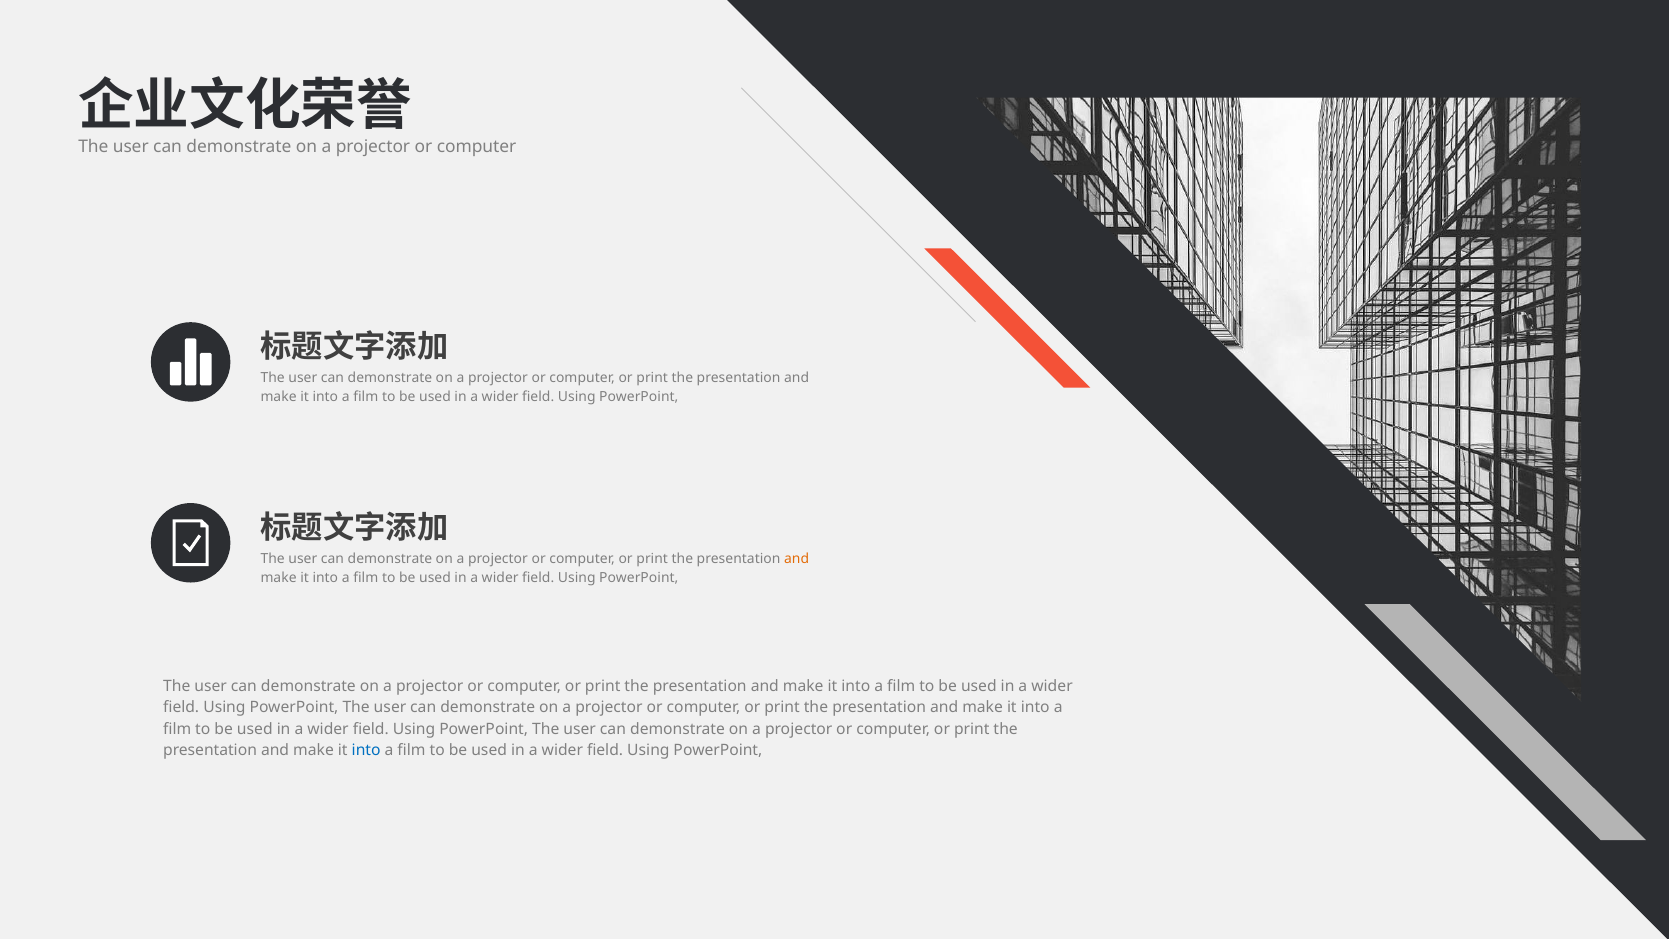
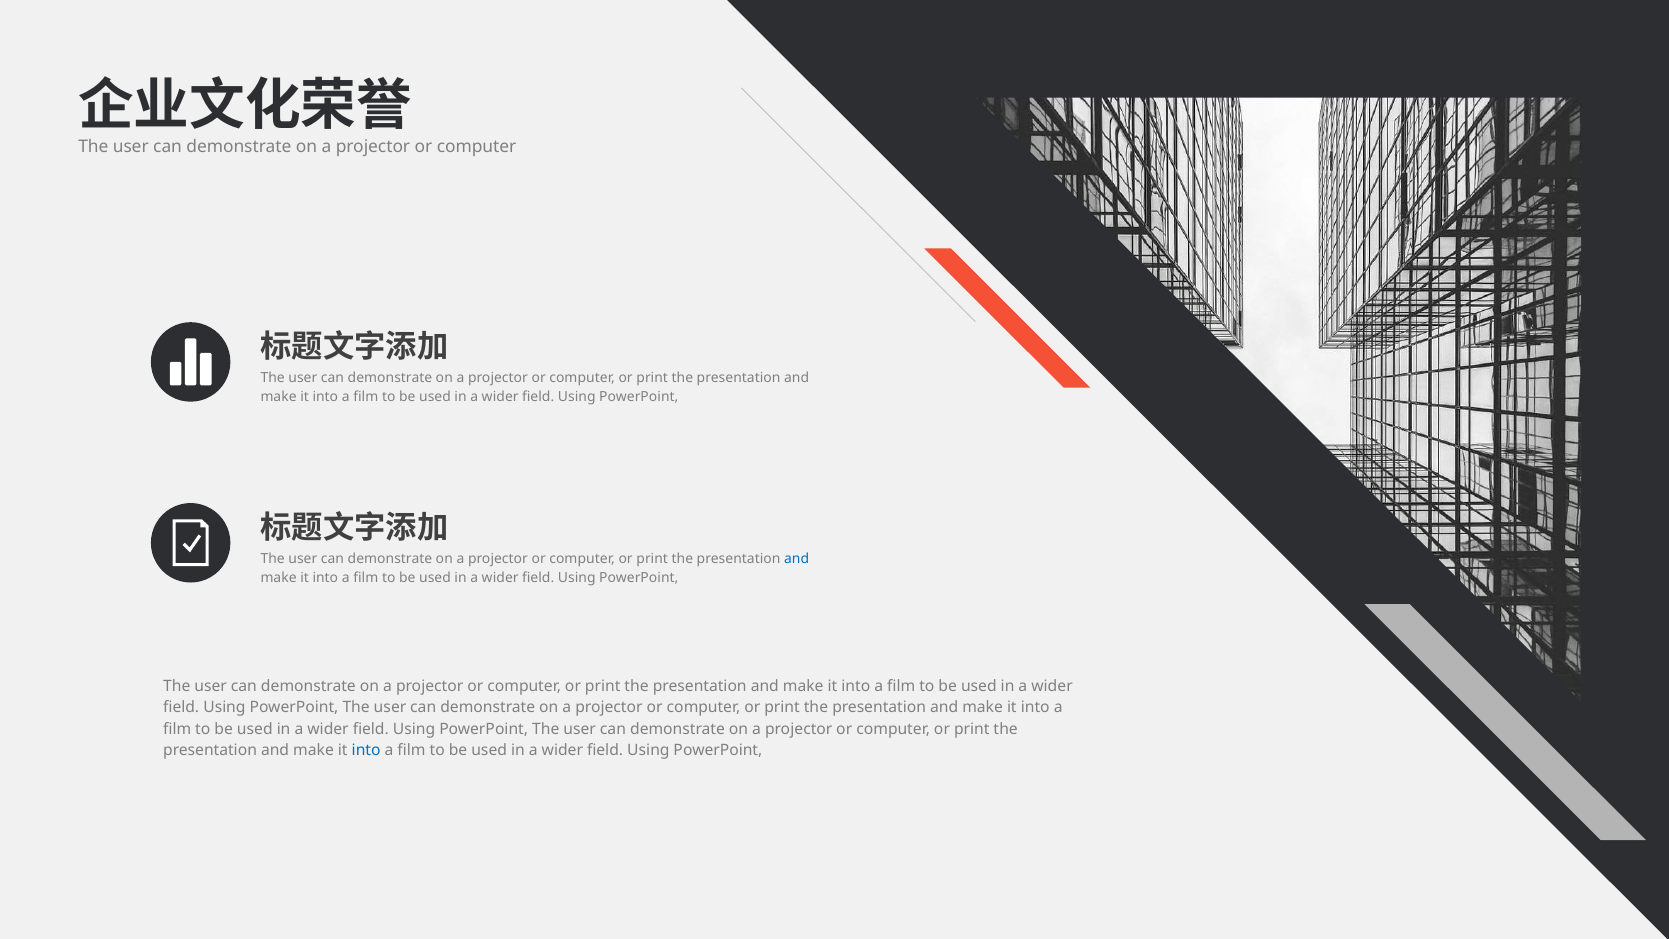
and at (797, 559) colour: orange -> blue
